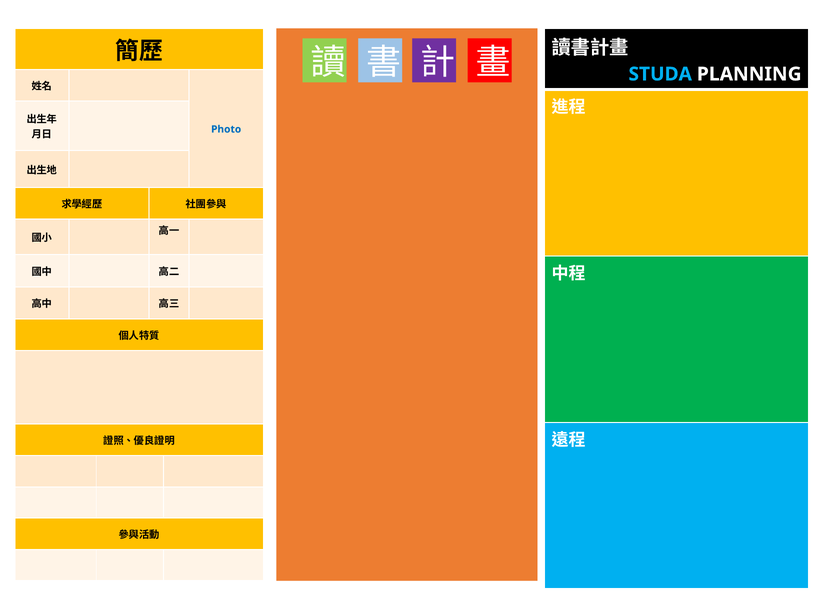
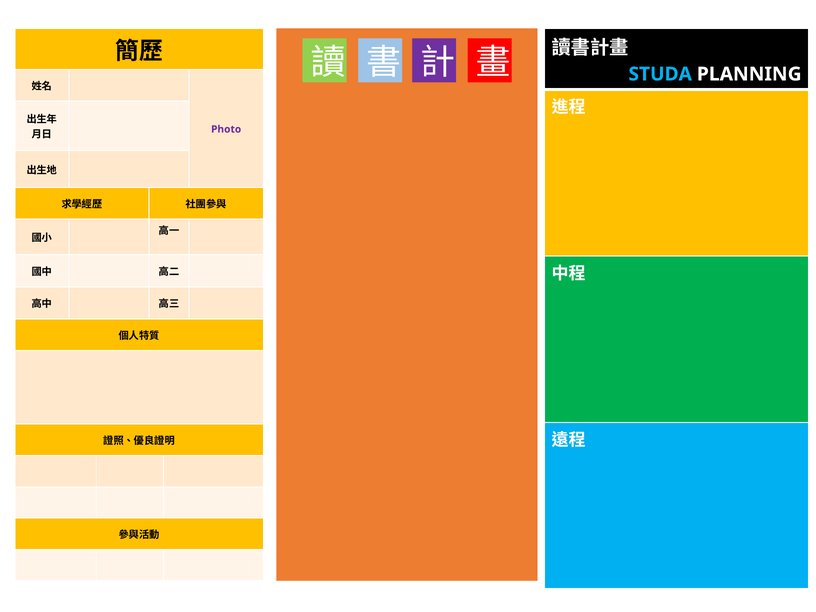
Photo colour: blue -> purple
